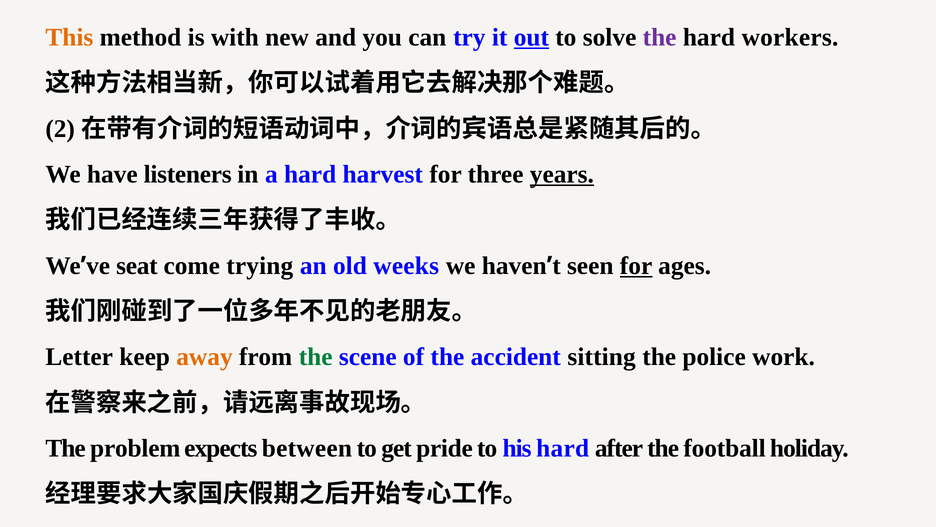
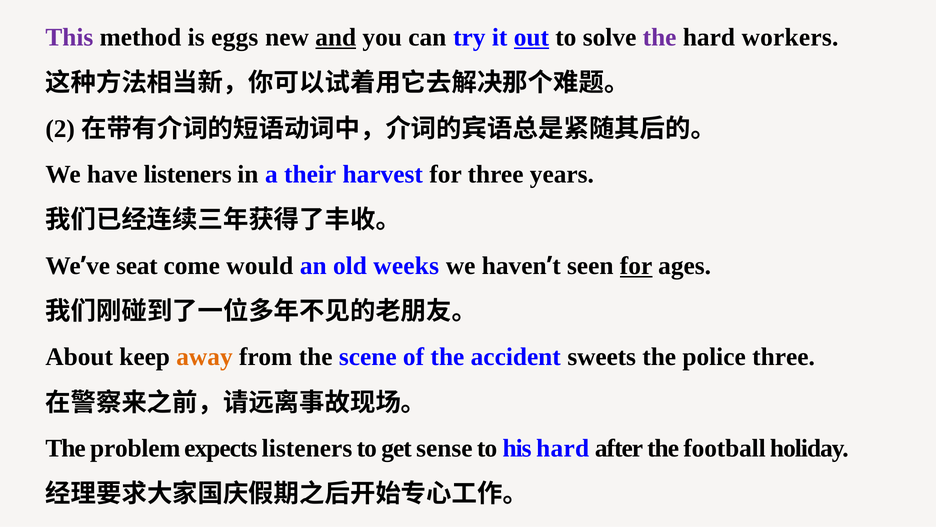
This colour: orange -> purple
with: with -> eggs
and underline: none -> present
a hard: hard -> their
years underline: present -> none
trying: trying -> would
Letter: Letter -> About
the at (316, 357) colour: green -> black
sitting: sitting -> sweets
police work: work -> three
expects between: between -> listeners
pride: pride -> sense
